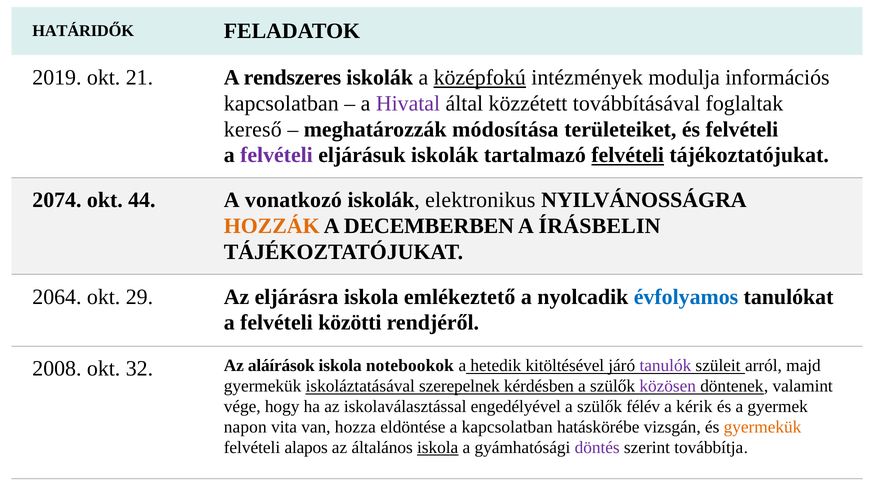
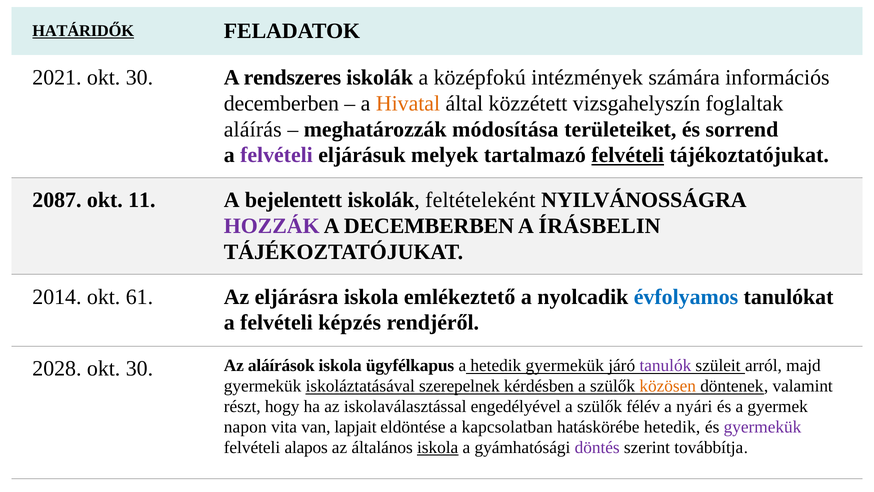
HATÁRIDŐK underline: none -> present
2019: 2019 -> 2021
21 at (139, 78): 21 -> 30
középfokú underline: present -> none
modulja: modulja -> számára
kapcsolatban at (281, 103): kapcsolatban -> decemberben
Hivatal colour: purple -> orange
továbbításával: továbbításával -> vizsgahelyszín
kereső: kereső -> aláírás
és felvételi: felvételi -> sorrend
eljárásuk iskolák: iskolák -> melyek
2074: 2074 -> 2087
44: 44 -> 11
vonatkozó: vonatkozó -> bejelentett
elektronikus: elektronikus -> feltételeként
HOZZÁK colour: orange -> purple
2064: 2064 -> 2014
29: 29 -> 61
közötti: közötti -> képzés
2008: 2008 -> 2028
32 at (139, 368): 32 -> 30
notebookok: notebookok -> ügyfélkapus
hetedik kitöltésével: kitöltésével -> gyermekük
közösen colour: purple -> orange
vége: vége -> részt
kérik: kérik -> nyári
hozza: hozza -> lapjait
hatáskörébe vizsgán: vizsgán -> hetedik
gyermekük at (762, 427) colour: orange -> purple
